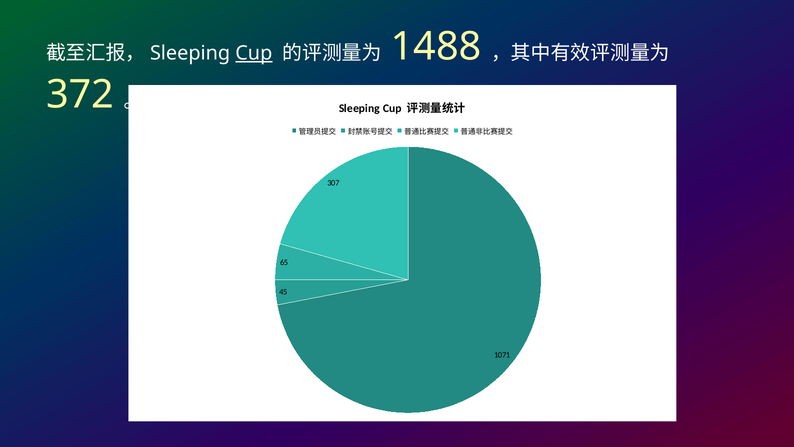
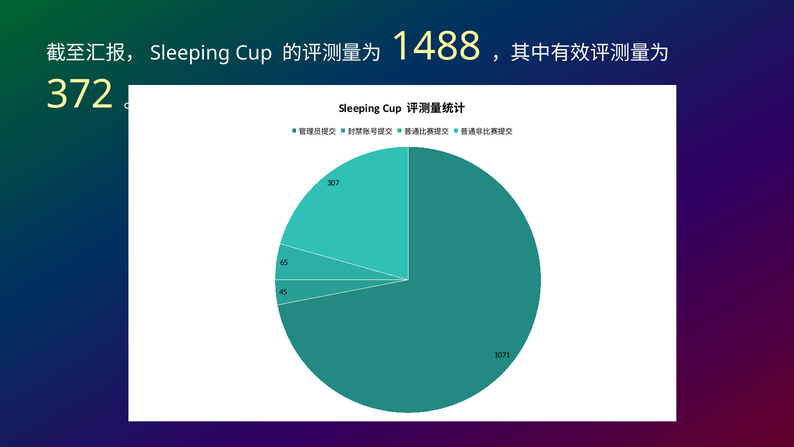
Cup at (254, 53) underline: present -> none
